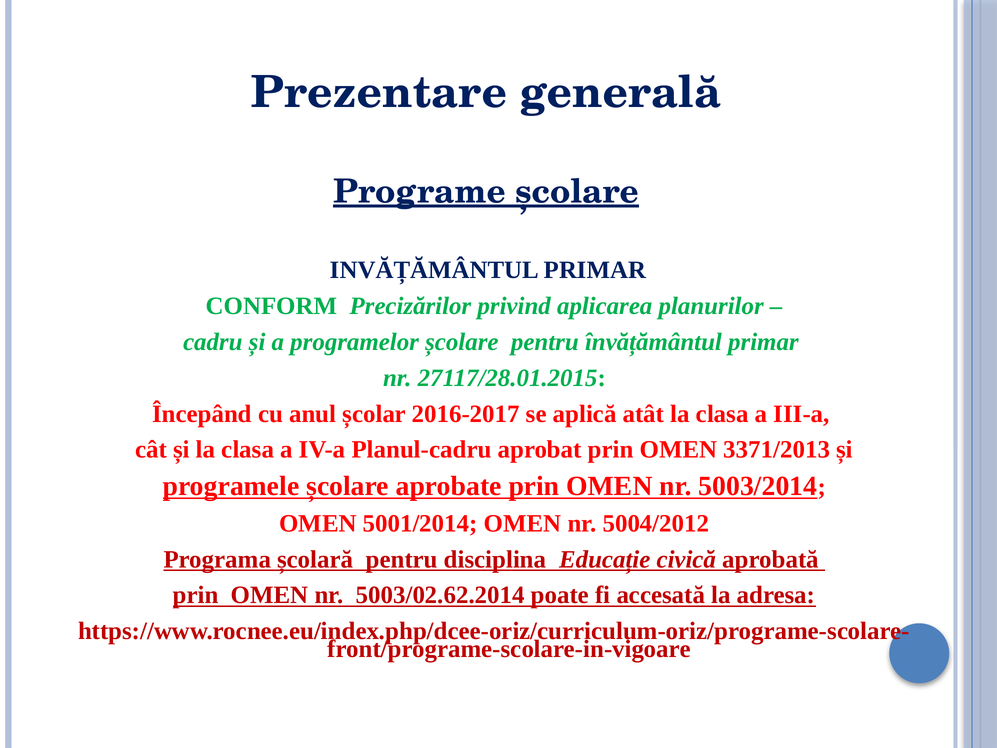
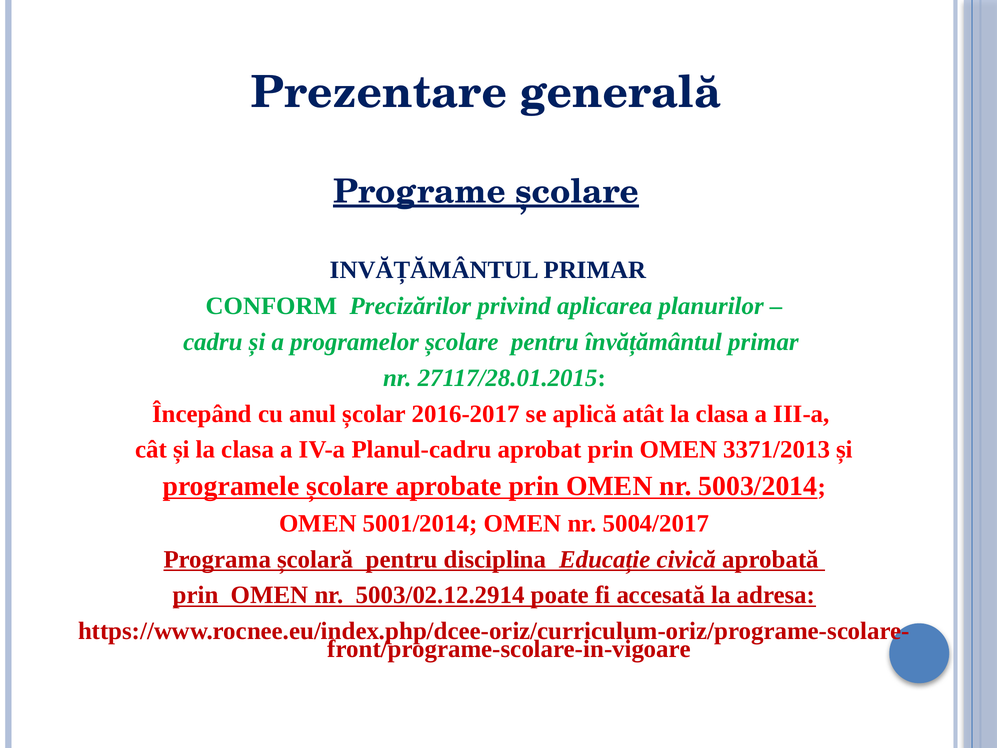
5004/2012: 5004/2012 -> 5004/2017
5003/02.62.2014: 5003/02.62.2014 -> 5003/02.12.2914
